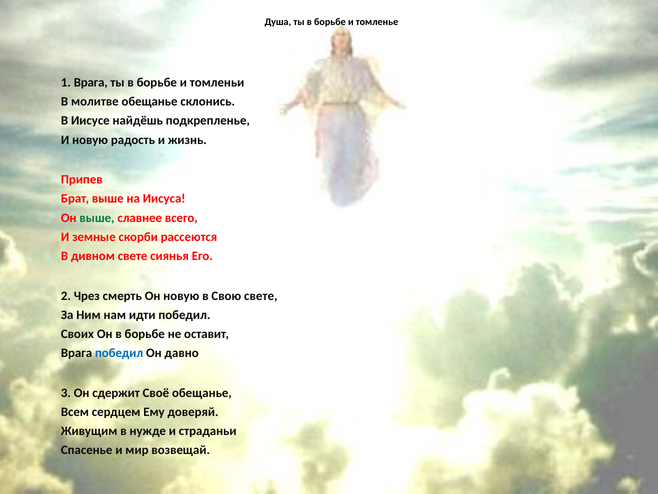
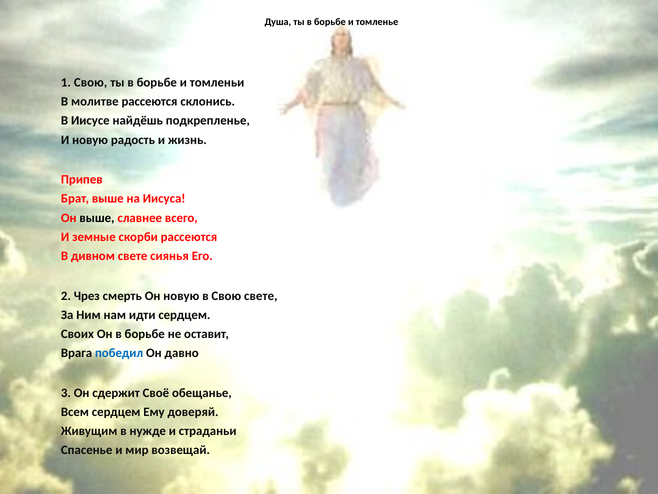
1 Врага: Врага -> Свою
молитве обещанье: обещанье -> рассеются
выше at (97, 218) colour: green -> black
идти победил: победил -> сердцем
